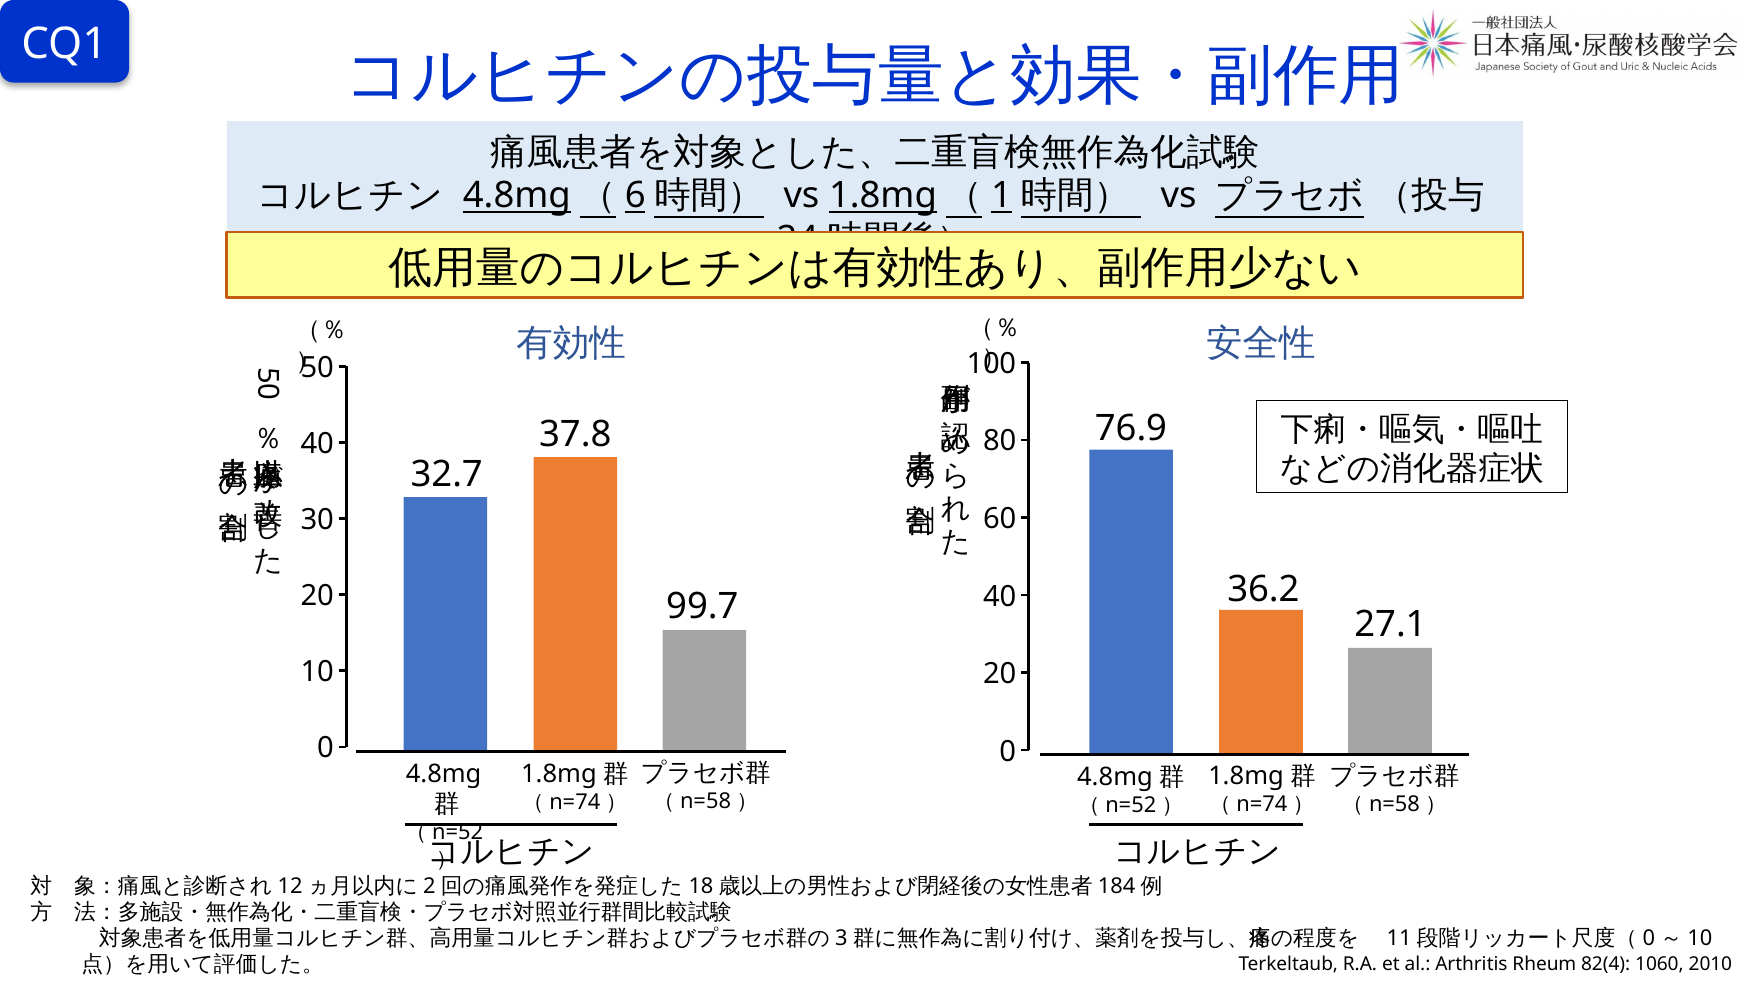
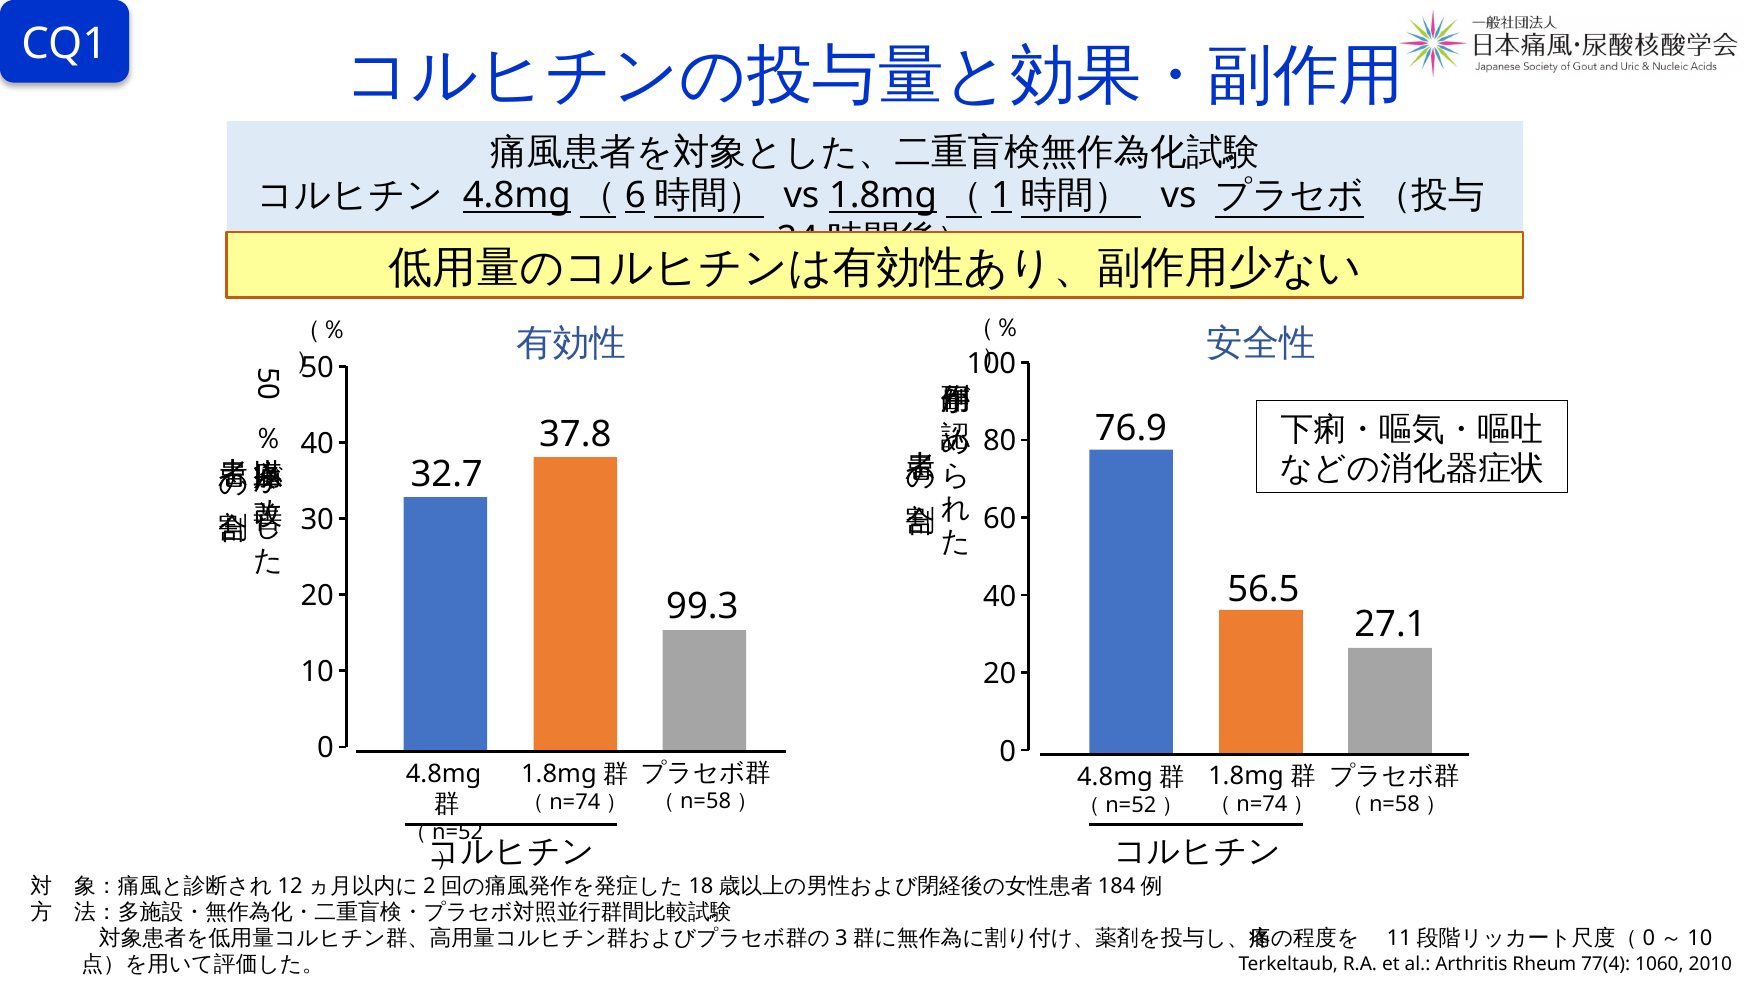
36.2: 36.2 -> 56.5
99.7: 99.7 -> 99.3
82(4: 82(4 -> 77(4
